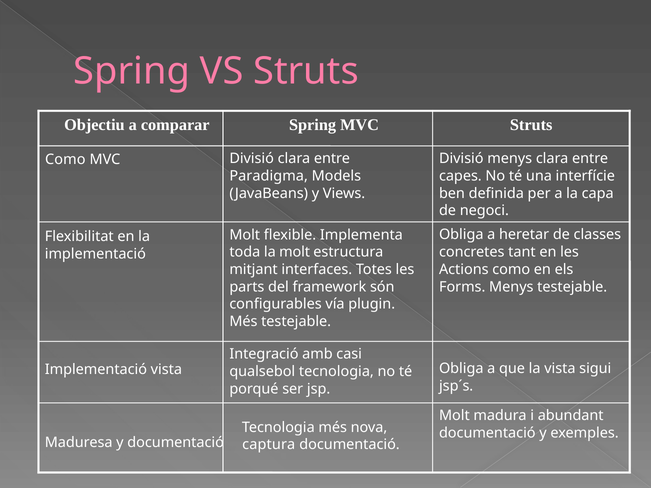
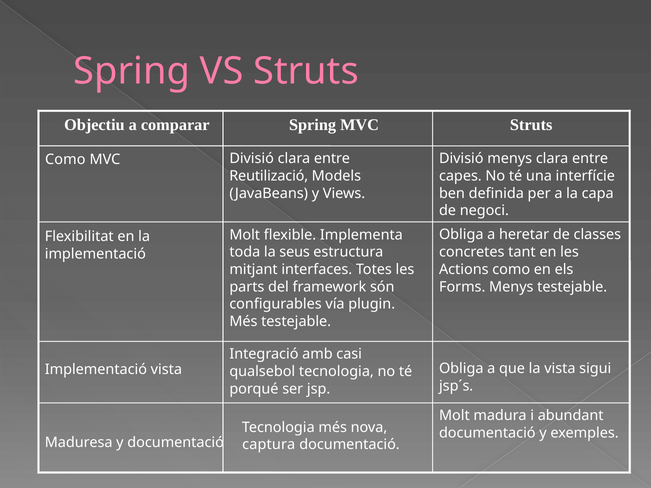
Paradigma: Paradigma -> Reutilizació
la molt: molt -> seus
